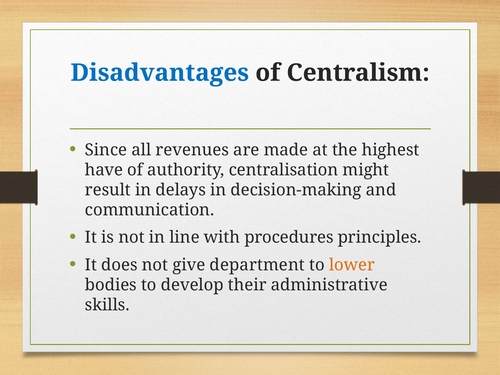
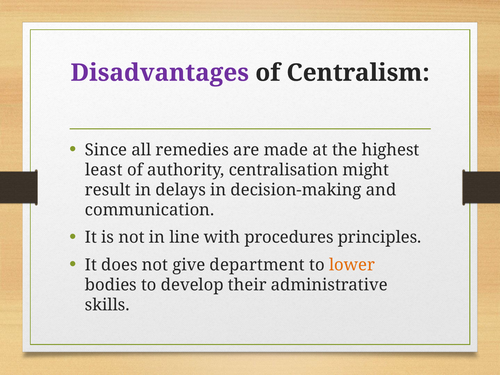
Disadvantages colour: blue -> purple
revenues: revenues -> remedies
have: have -> least
